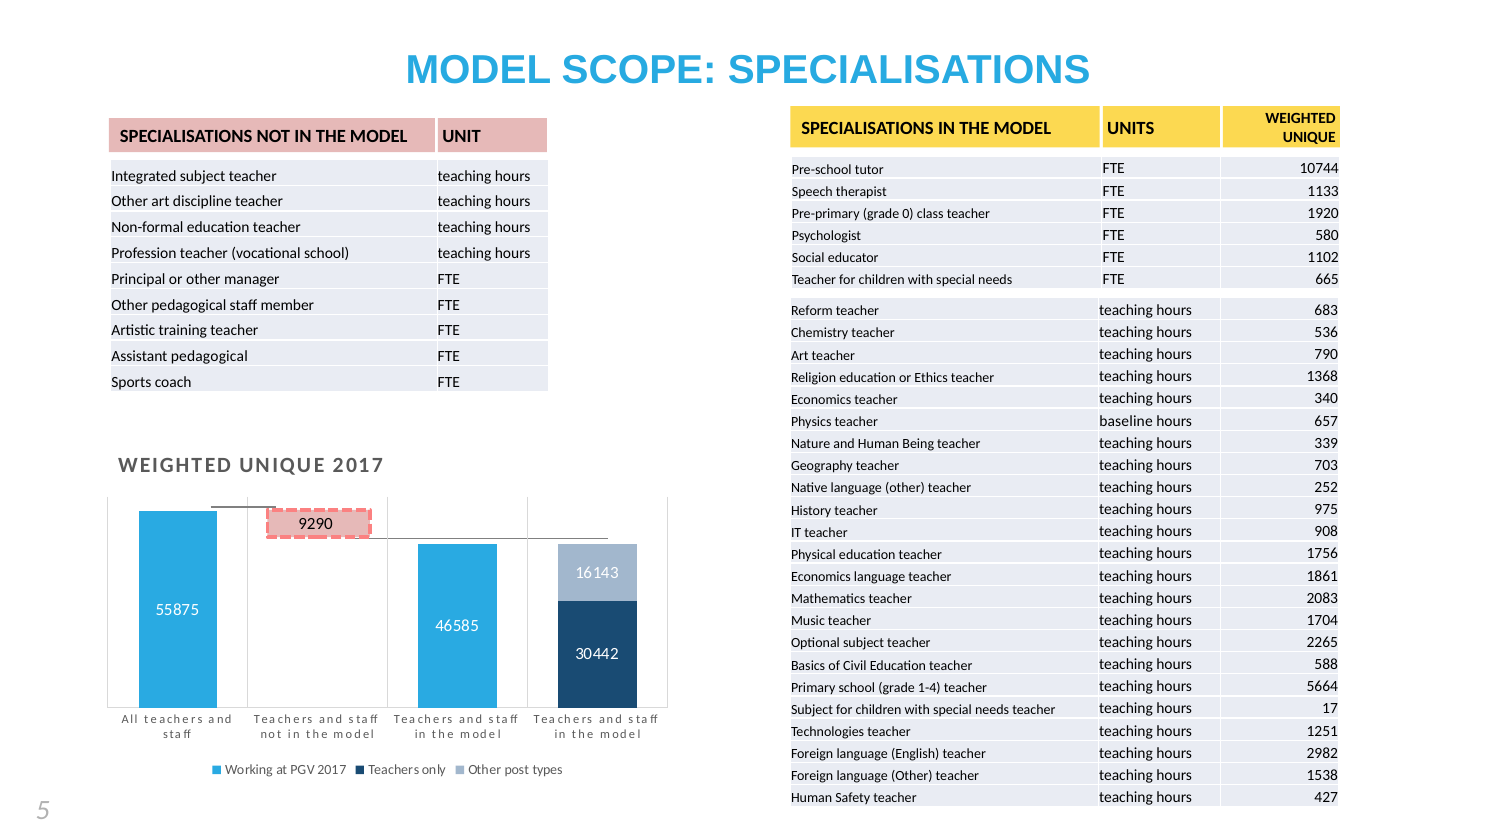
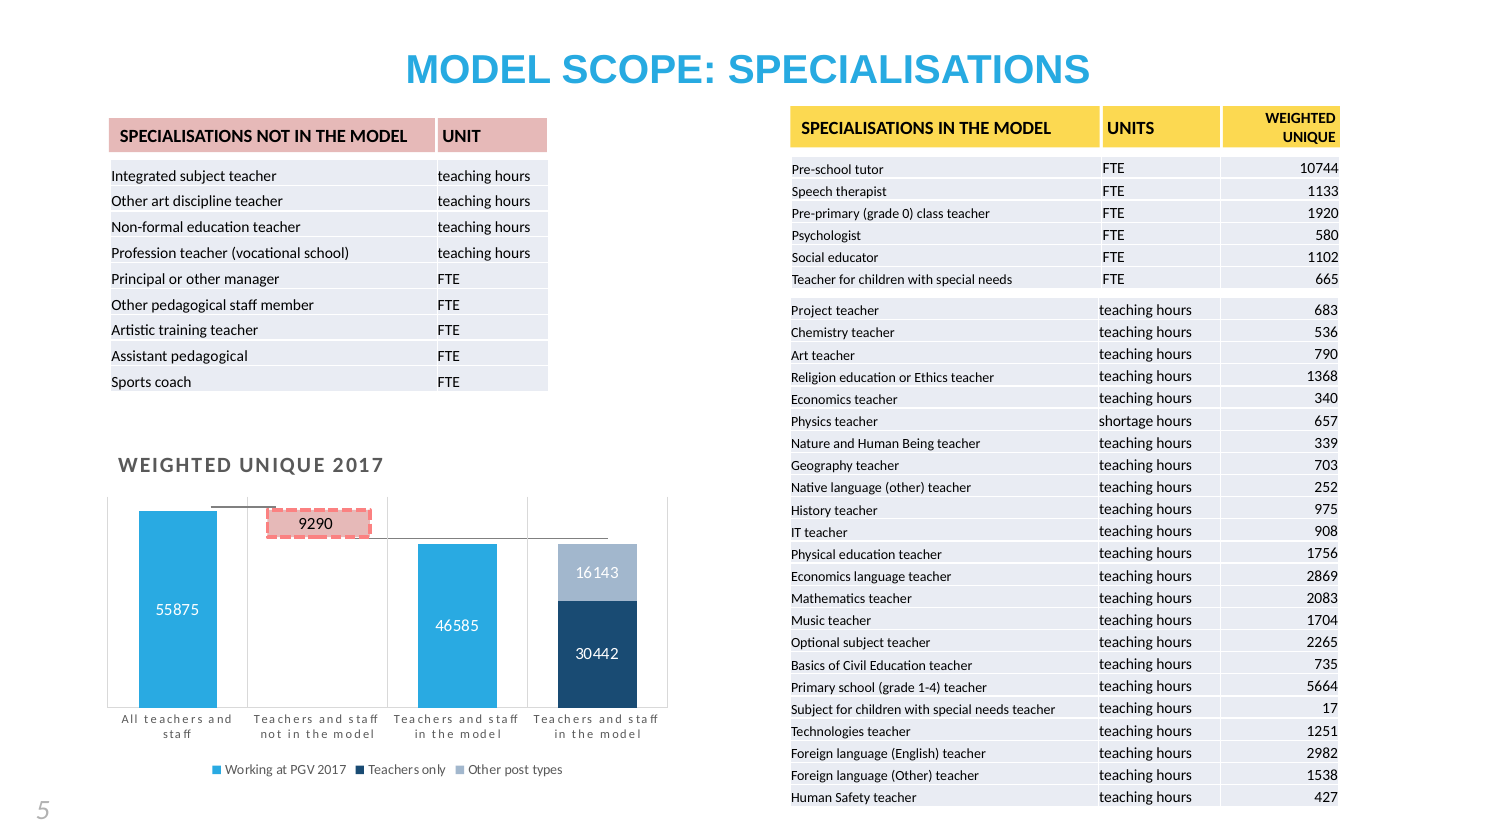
Reform: Reform -> Project
baseline: baseline -> shortage
1861: 1861 -> 2869
588: 588 -> 735
